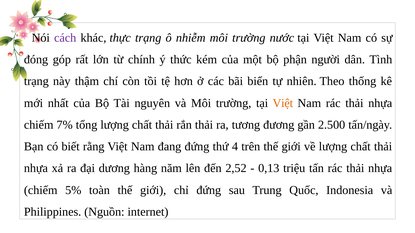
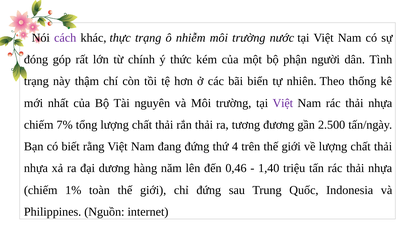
Việt at (283, 103) colour: orange -> purple
2,52: 2,52 -> 0,46
0,13: 0,13 -> 1,40
5%: 5% -> 1%
